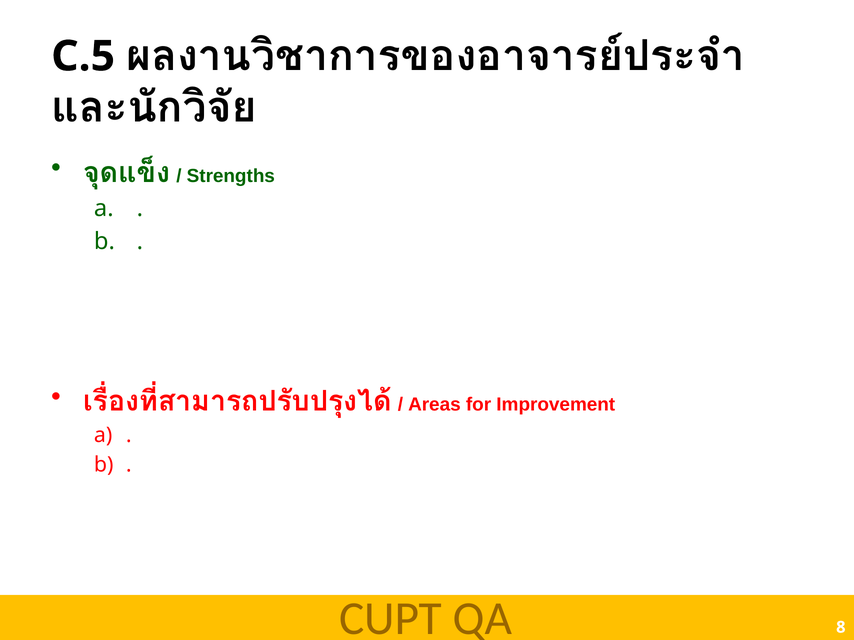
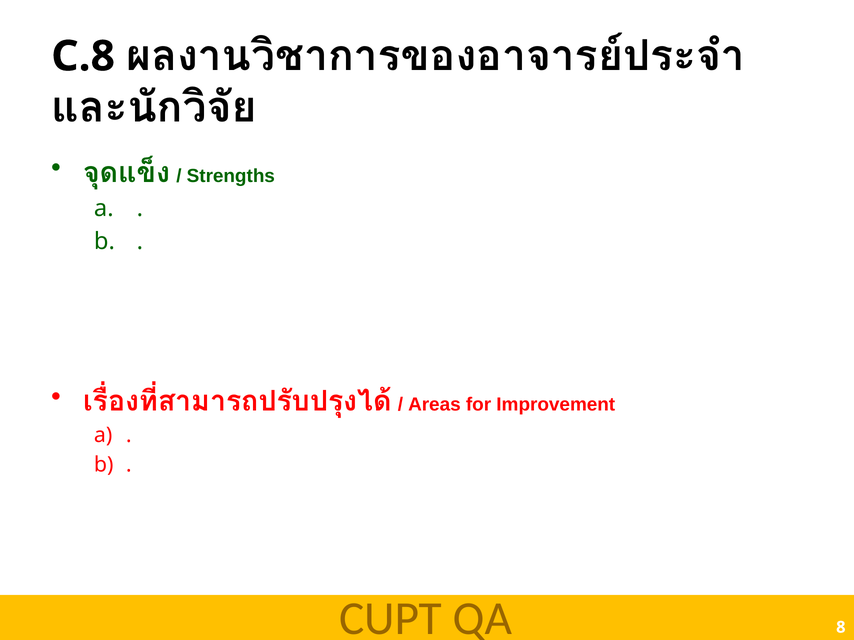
C.5: C.5 -> C.8
